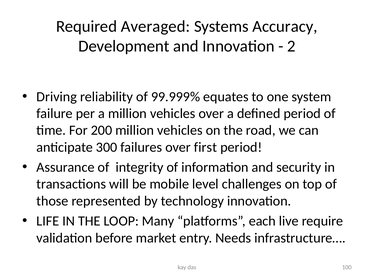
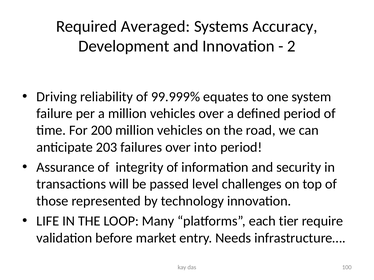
300: 300 -> 203
first: first -> into
mobile: mobile -> passed
live: live -> tier
